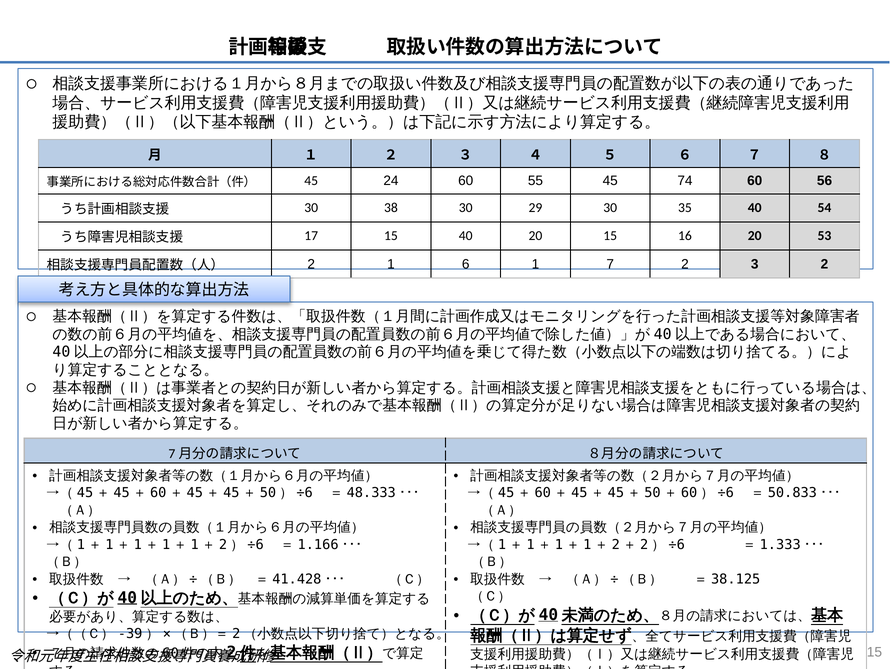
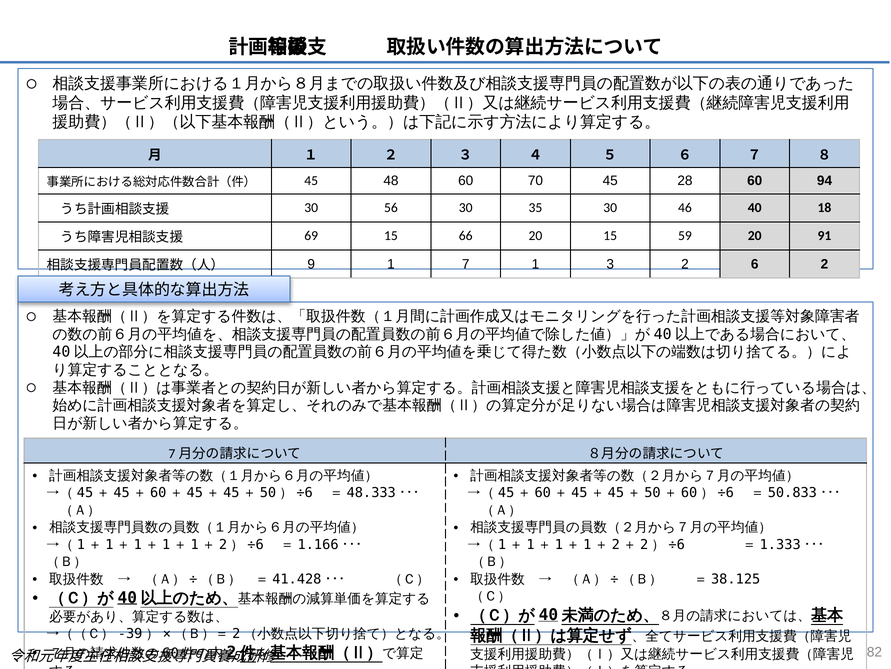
24: 24 -> 48
55: 55 -> 70
74: 74 -> 28
56: 56 -> 94
38: 38 -> 56
29: 29 -> 35
35: 35 -> 46
54: 54 -> 18
17: 17 -> 69
15 40: 40 -> 66
16: 16 -> 59
53: 53 -> 91
2 at (311, 264): 2 -> 9
6: 6 -> 7
7: 7 -> 3
3: 3 -> 6
15 at (874, 651): 15 -> 82
